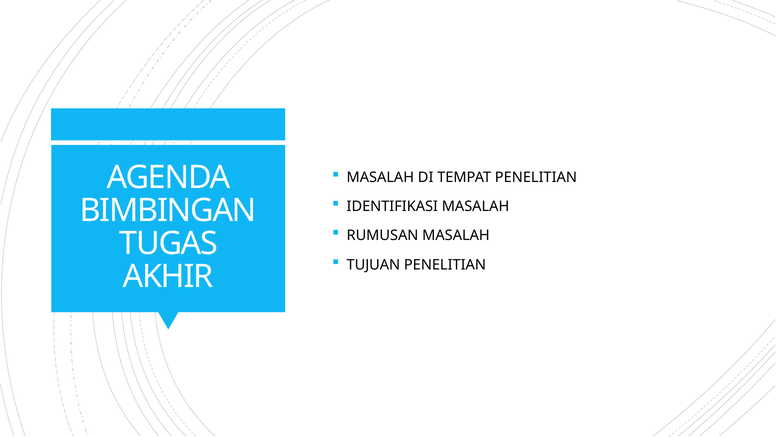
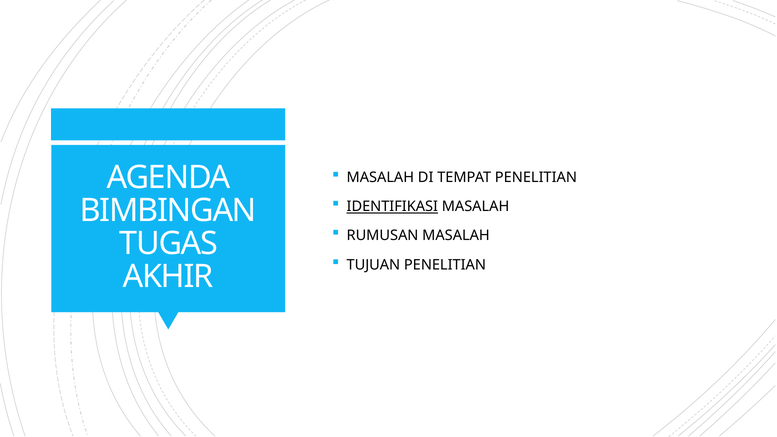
IDENTIFIKASI underline: none -> present
